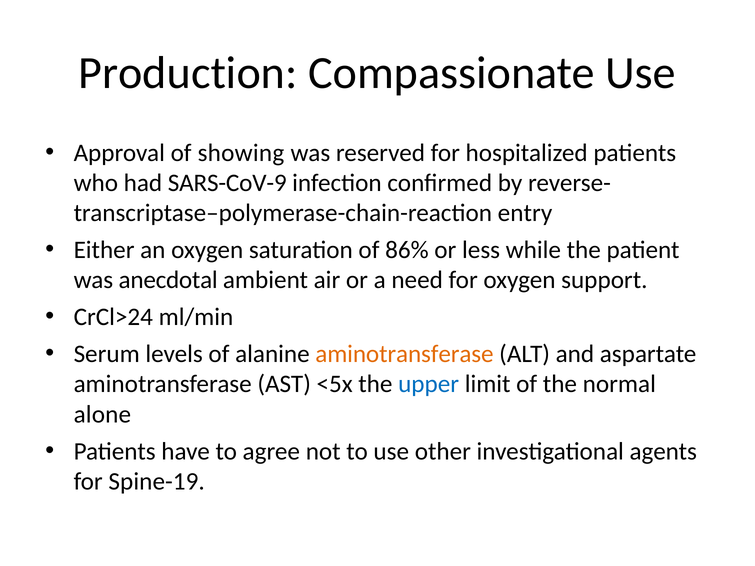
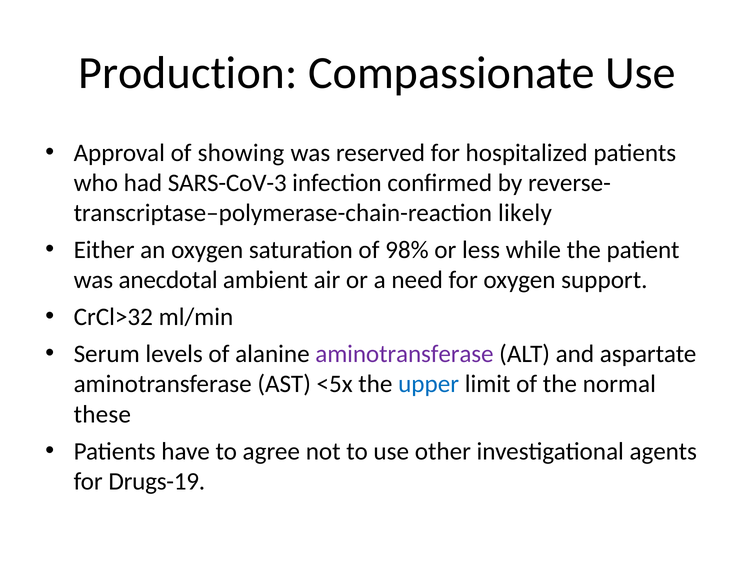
SARS-CoV-9: SARS-CoV-9 -> SARS-CoV-3
entry: entry -> likely
86%: 86% -> 98%
CrCl>24: CrCl>24 -> CrCl>32
aminotransferase at (404, 354) colour: orange -> purple
alone: alone -> these
Spine-19: Spine-19 -> Drugs-19
